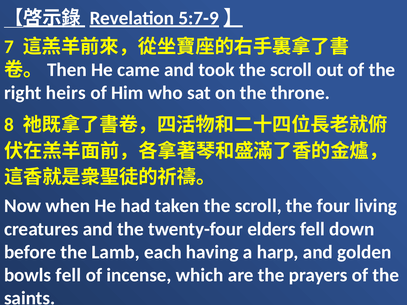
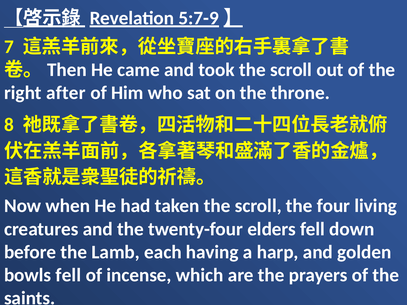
heirs: heirs -> after
